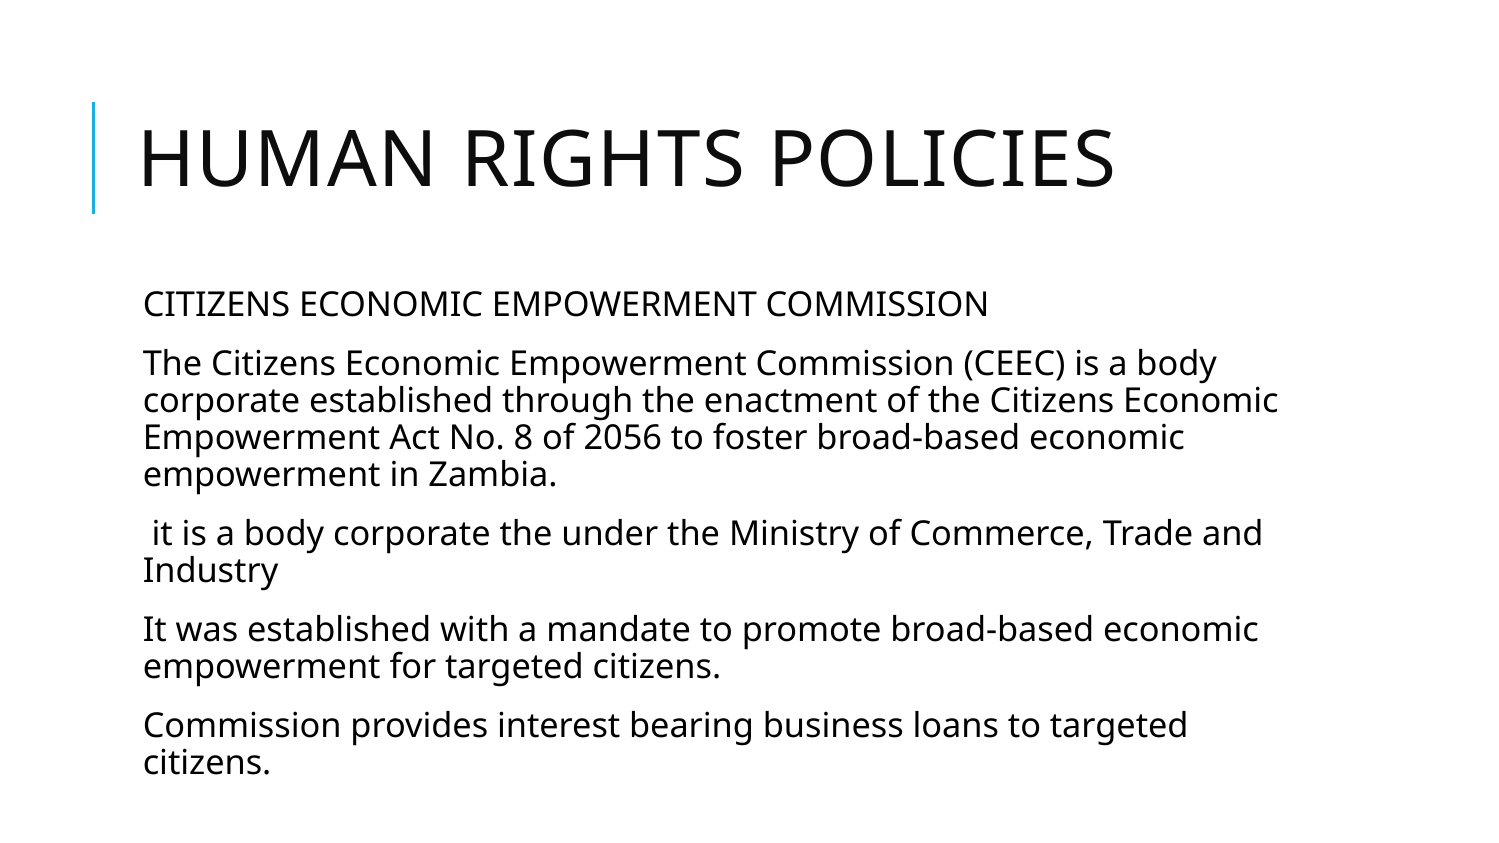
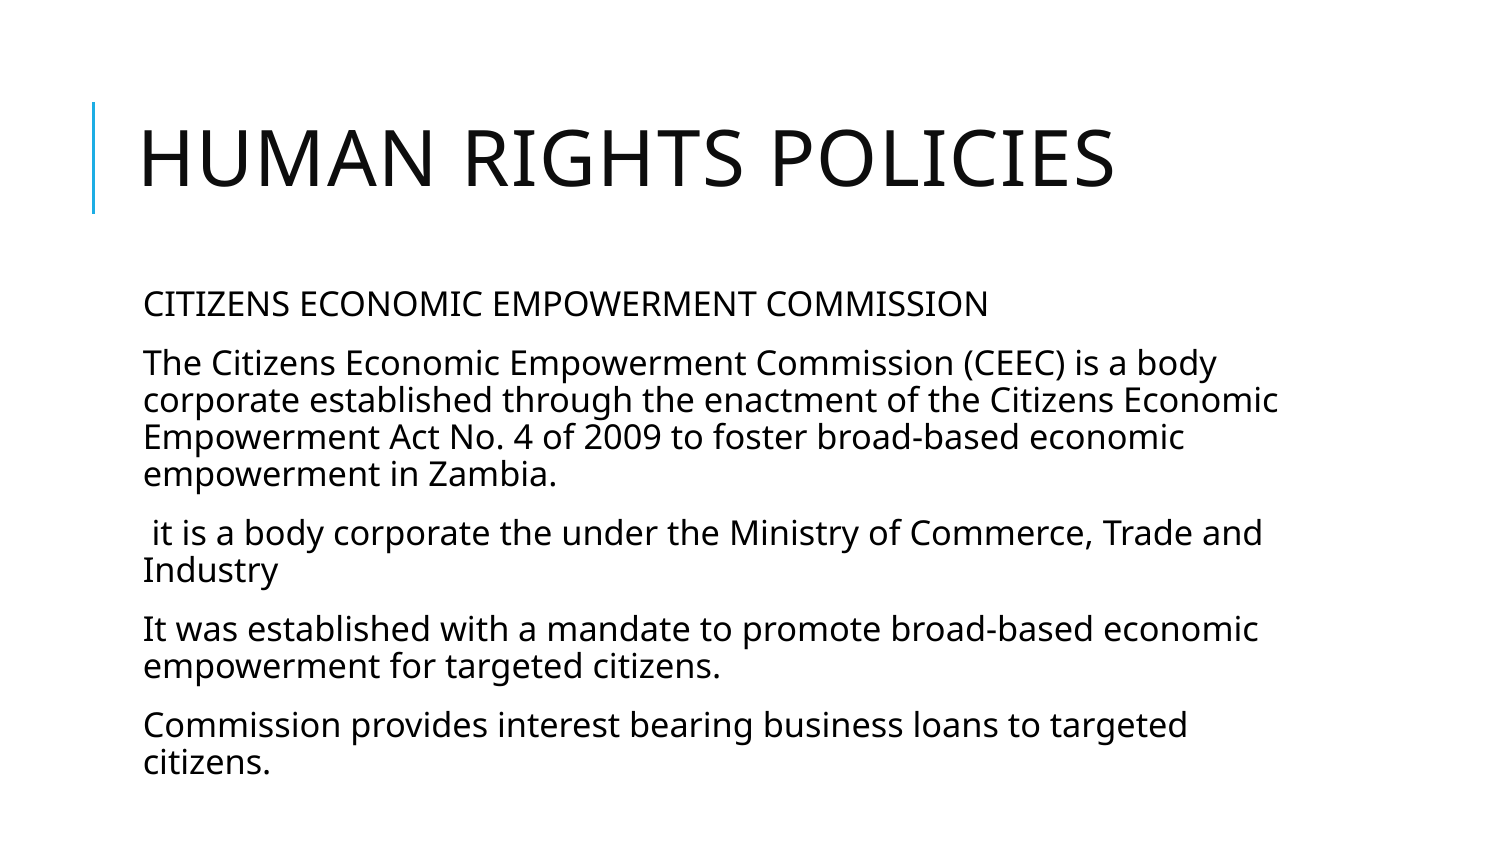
8: 8 -> 4
2056: 2056 -> 2009
